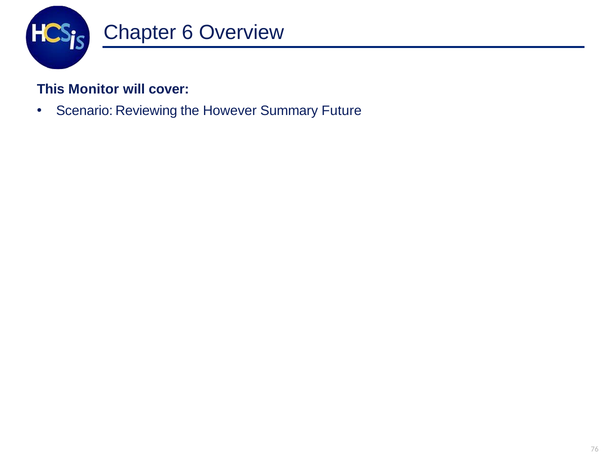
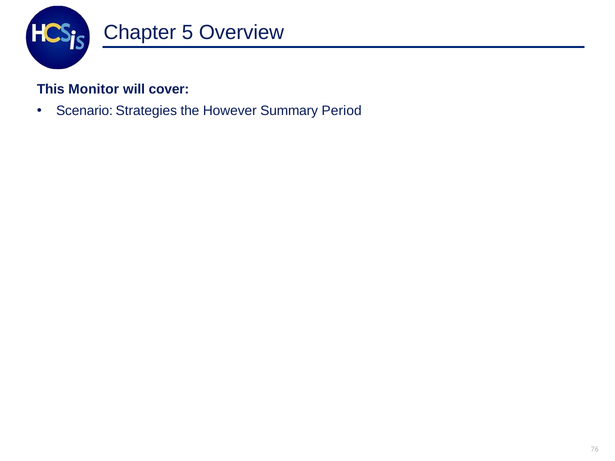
6: 6 -> 5
Reviewing: Reviewing -> Strategies
Future: Future -> Period
